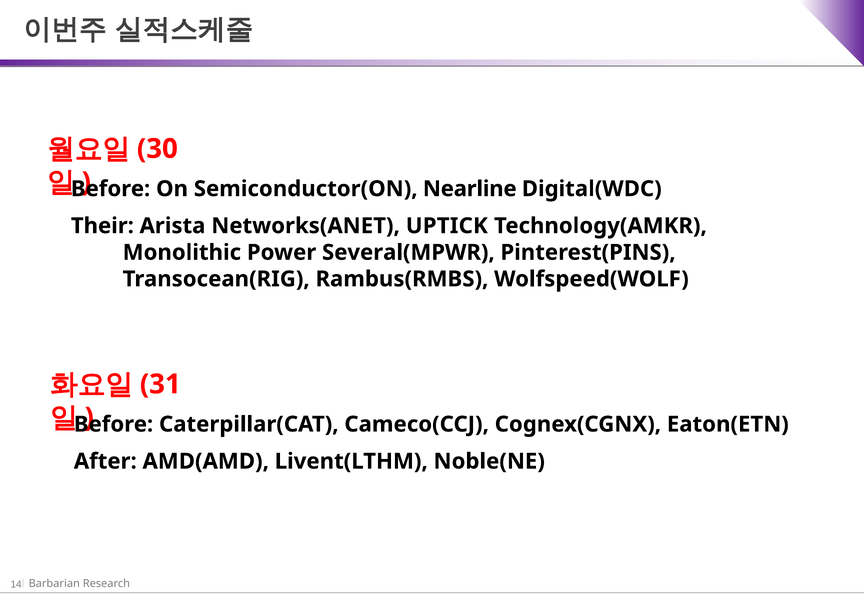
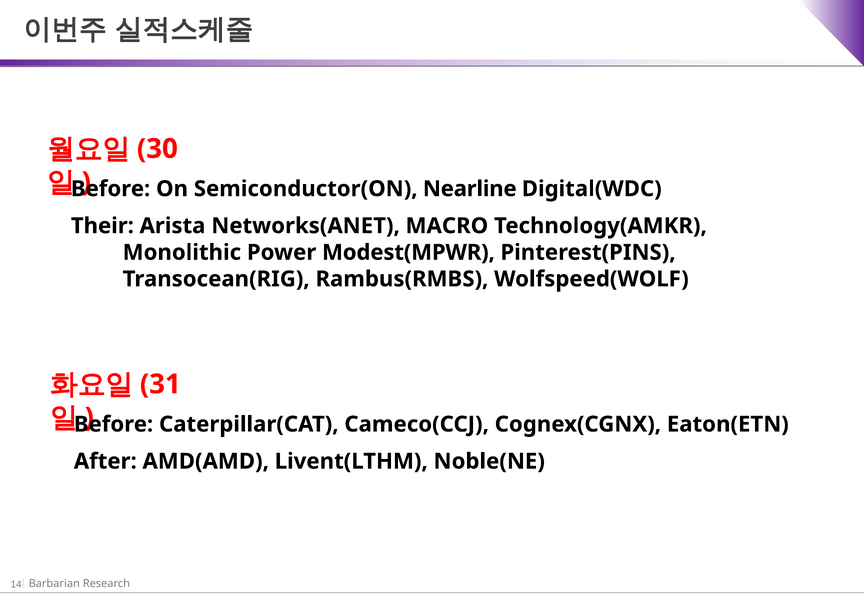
UPTICK: UPTICK -> MACRO
Several(MPWR: Several(MPWR -> Modest(MPWR
